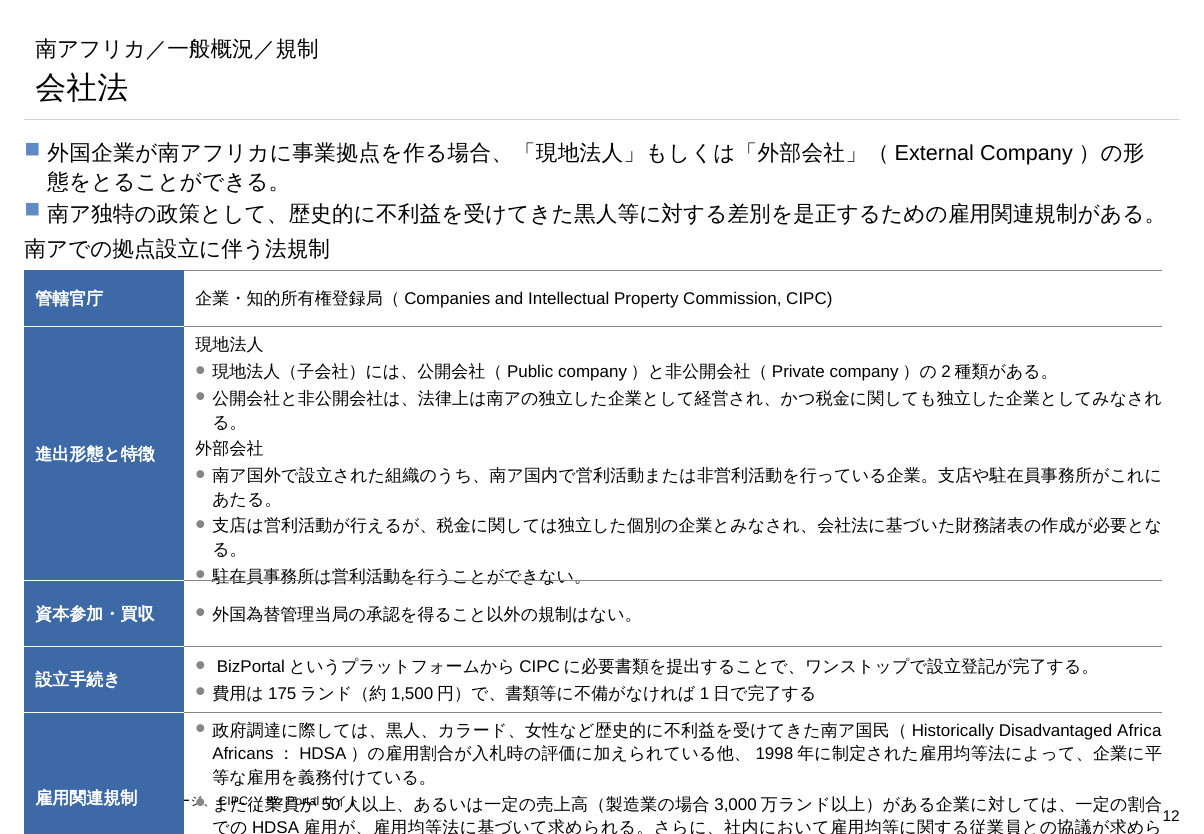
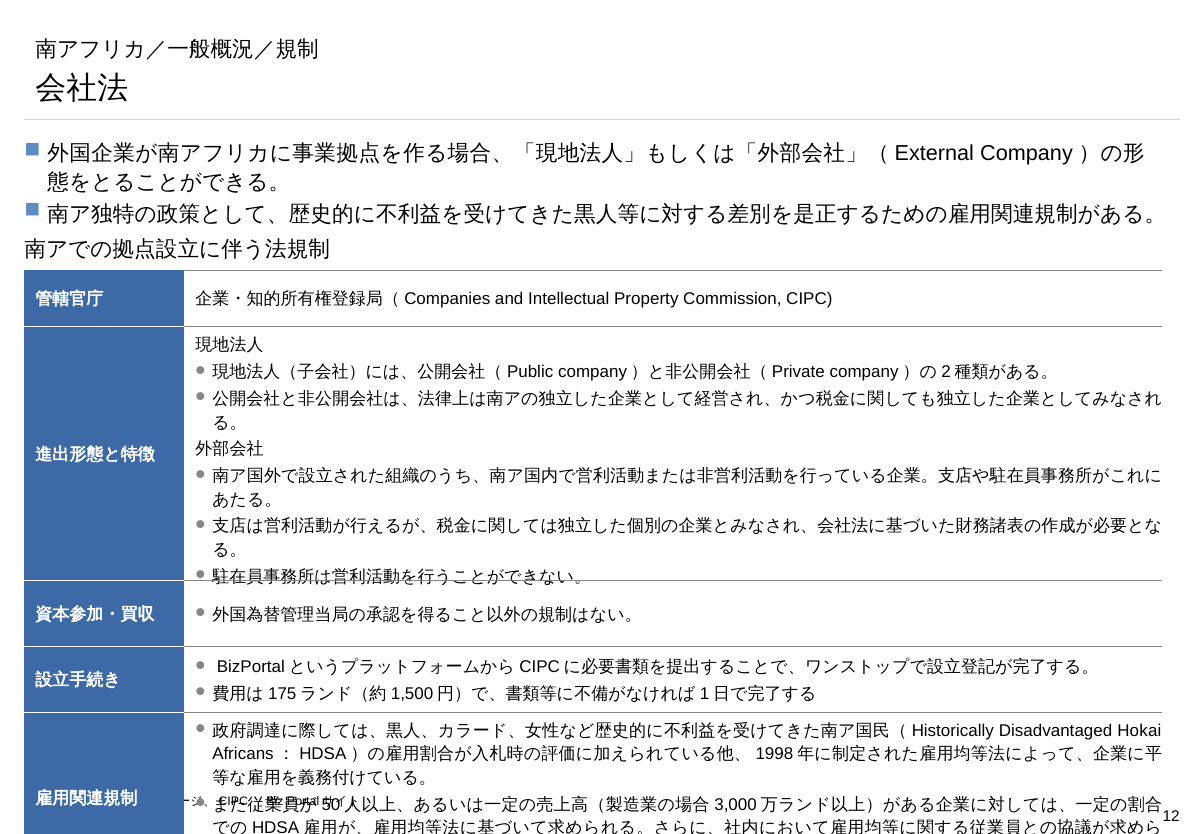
Africa: Africa -> Hokai
